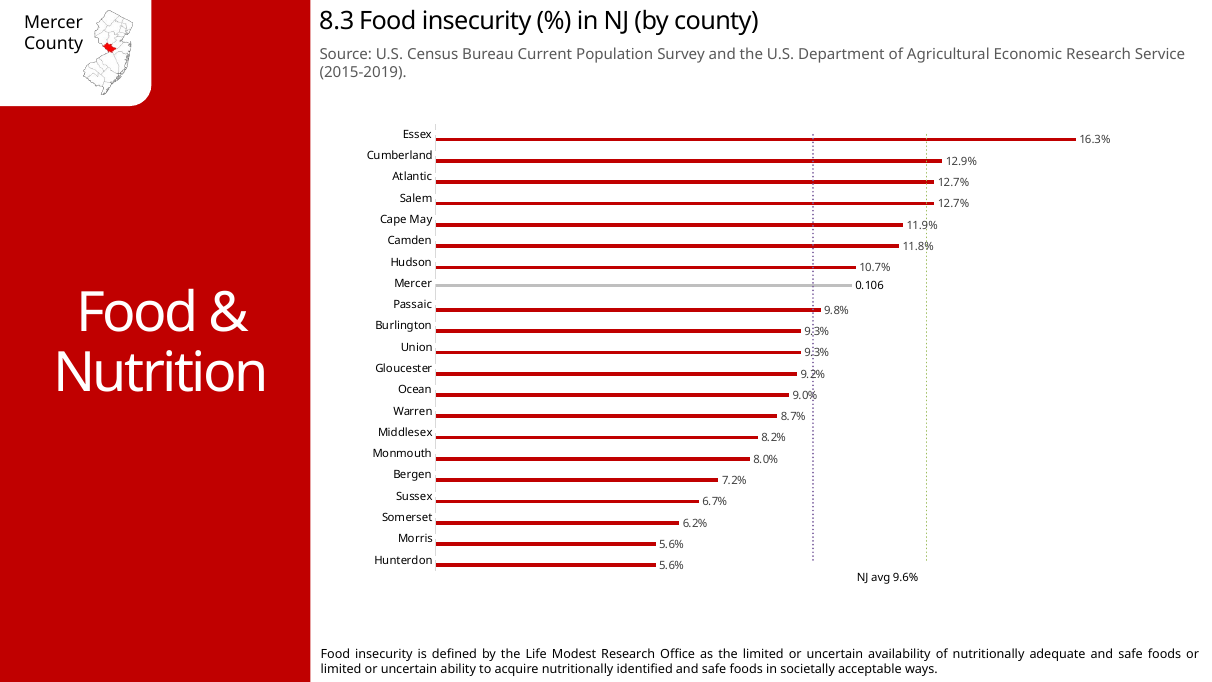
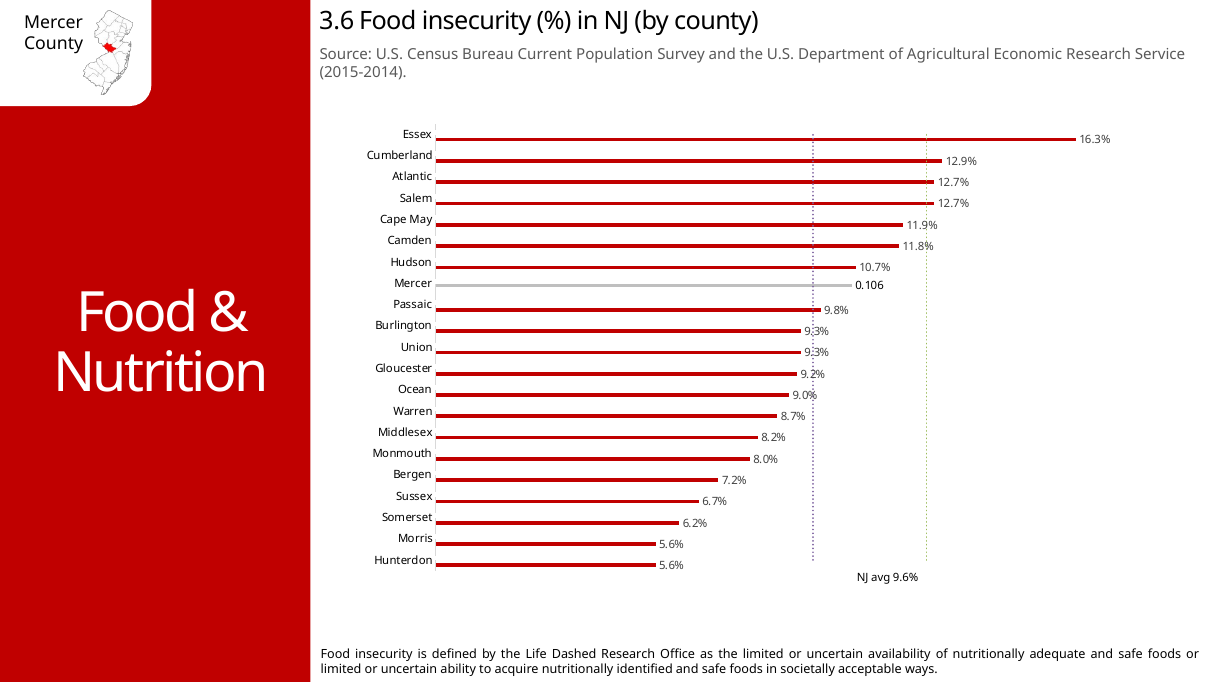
8.3: 8.3 -> 3.6
2015-2019: 2015-2019 -> 2015-2014
Modest: Modest -> Dashed
